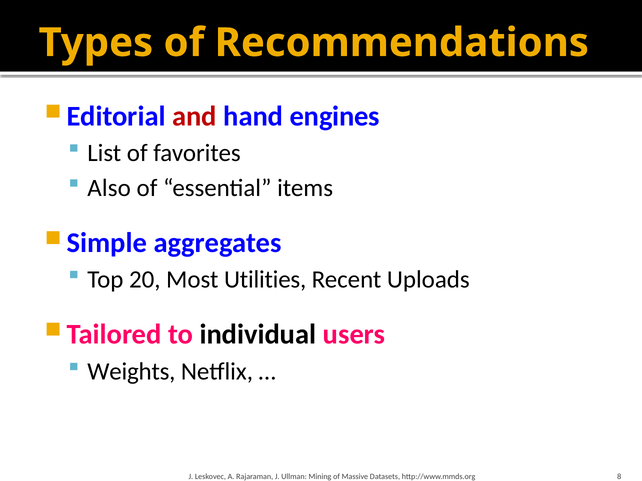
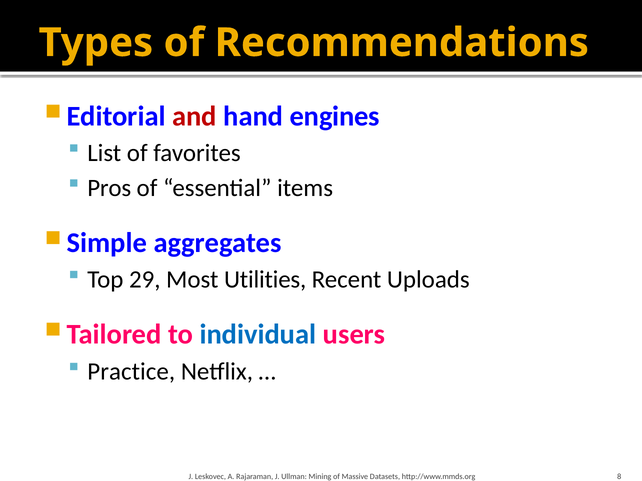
Also: Also -> Pros
20: 20 -> 29
individual colour: black -> blue
Weights: Weights -> Practice
